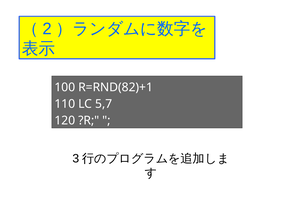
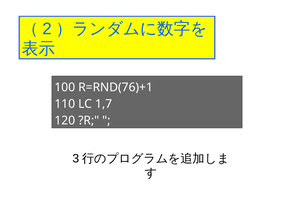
R=RND(82)+1: R=RND(82)+1 -> R=RND(76)+1
5,7: 5,7 -> 1,7
